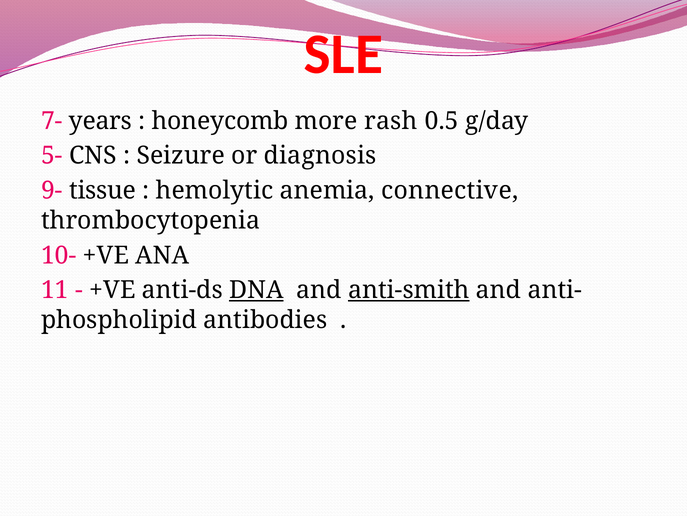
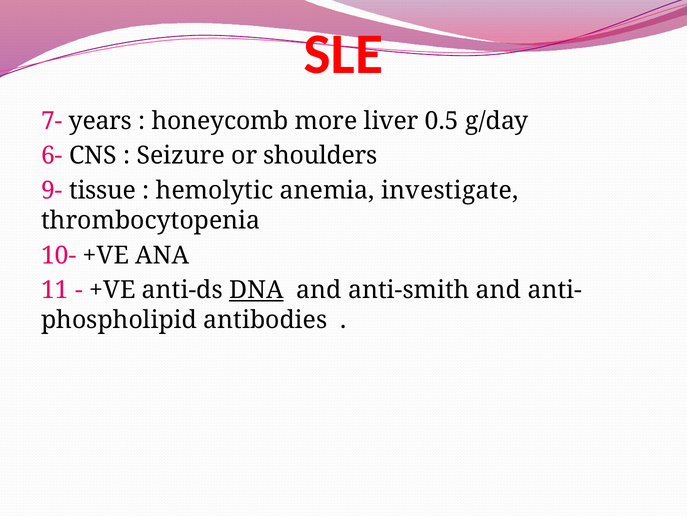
rash: rash -> liver
5-: 5- -> 6-
diagnosis: diagnosis -> shoulders
connective: connective -> investigate
anti-smith underline: present -> none
